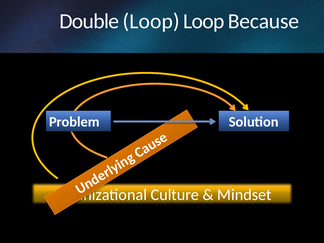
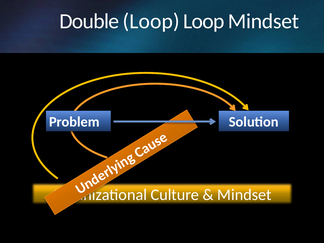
Loop Because: Because -> Mindset
